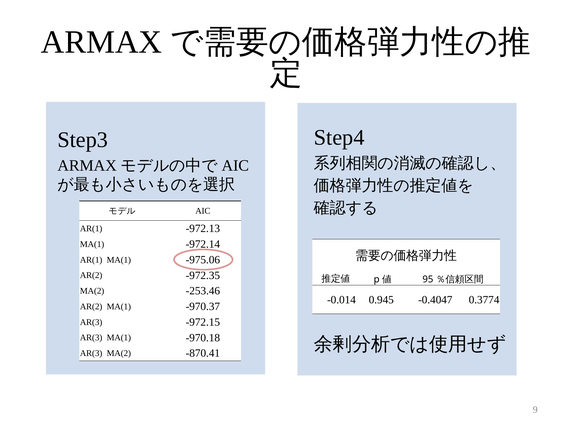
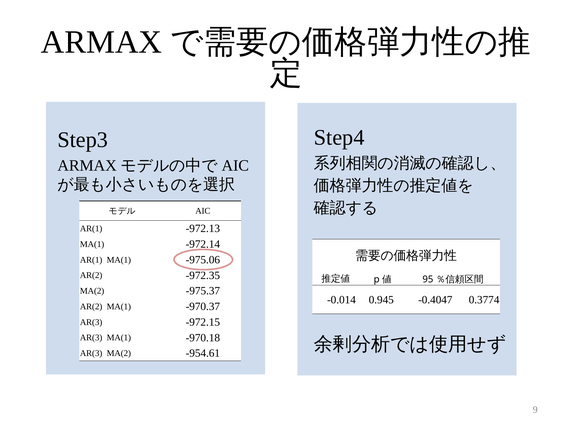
-253.46: -253.46 -> -975.37
-870.41: -870.41 -> -954.61
